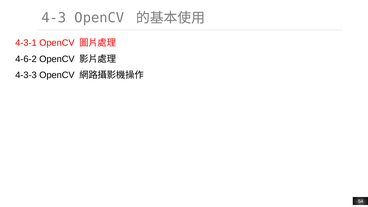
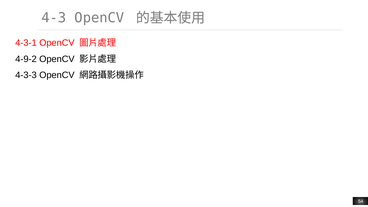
4-6-2: 4-6-2 -> 4-9-2
